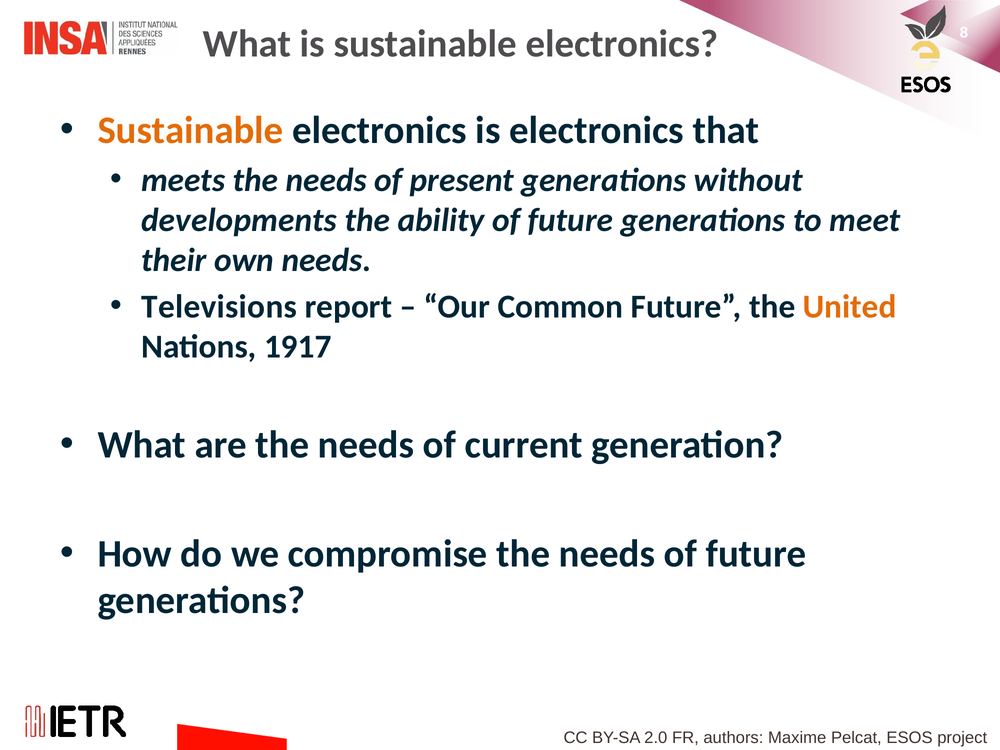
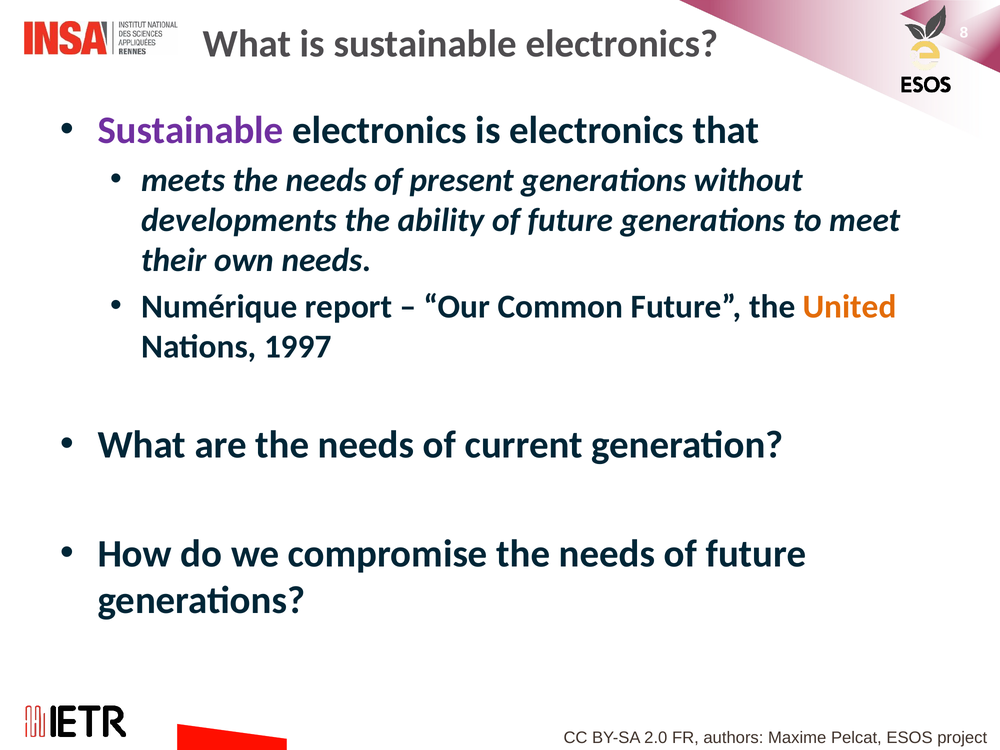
Sustainable at (191, 130) colour: orange -> purple
Televisions: Televisions -> Numérique
1917: 1917 -> 1997
